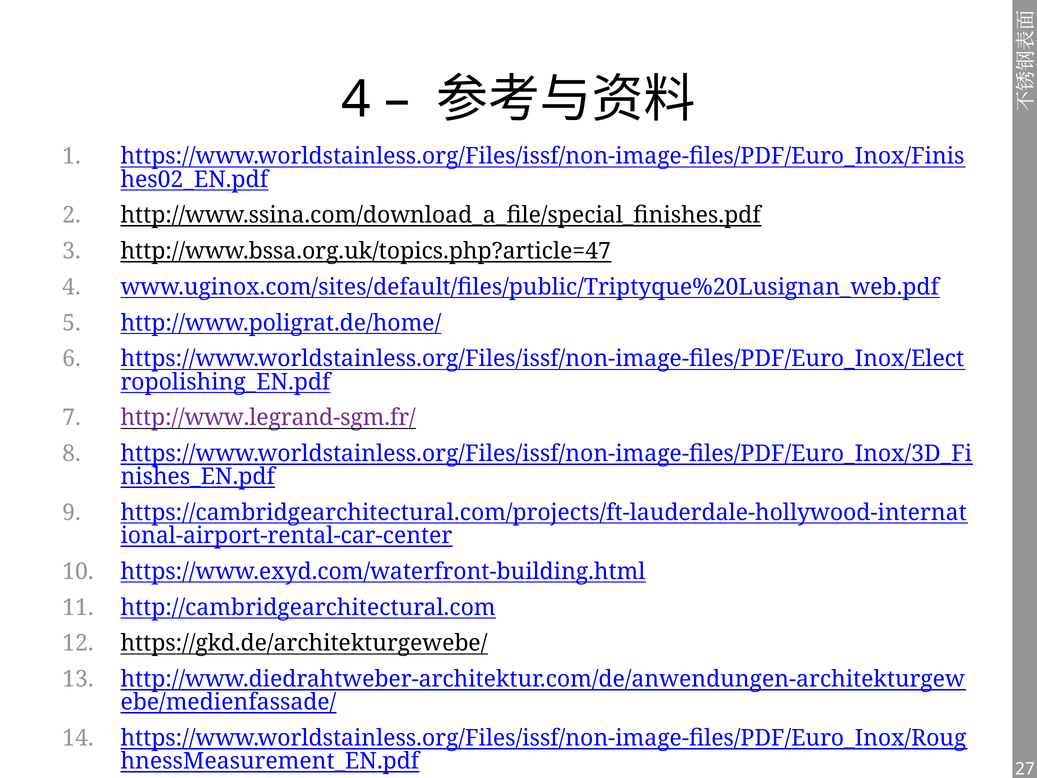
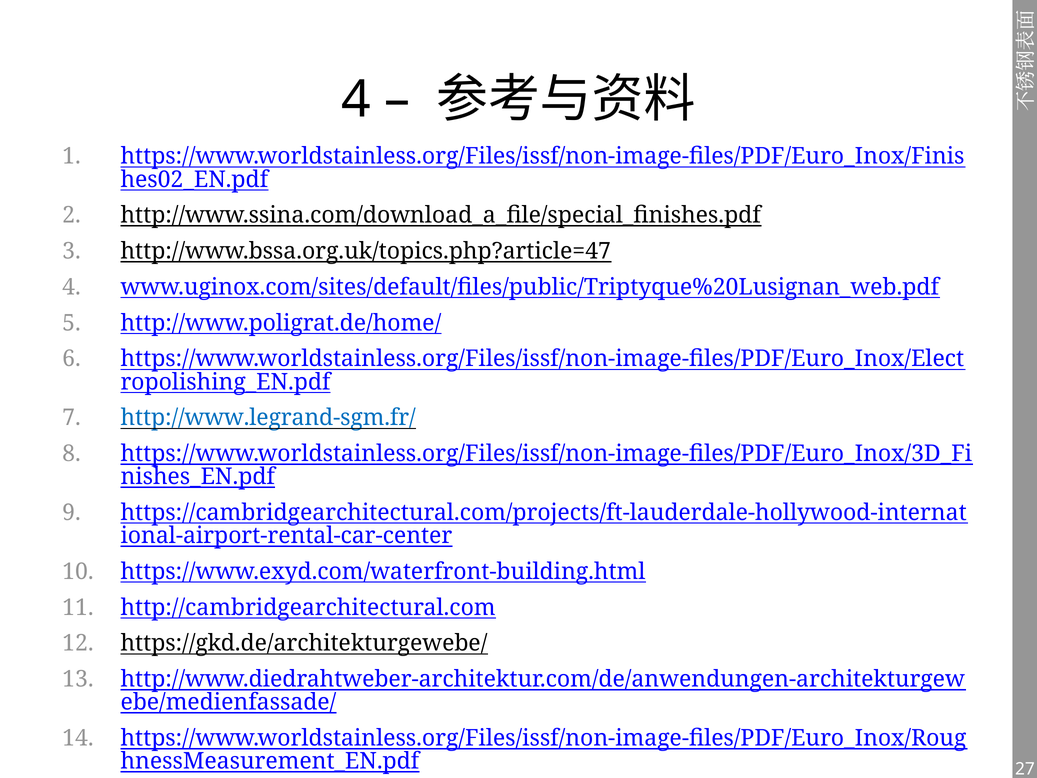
http://www.legrand-sgm.fr/ colour: purple -> blue
